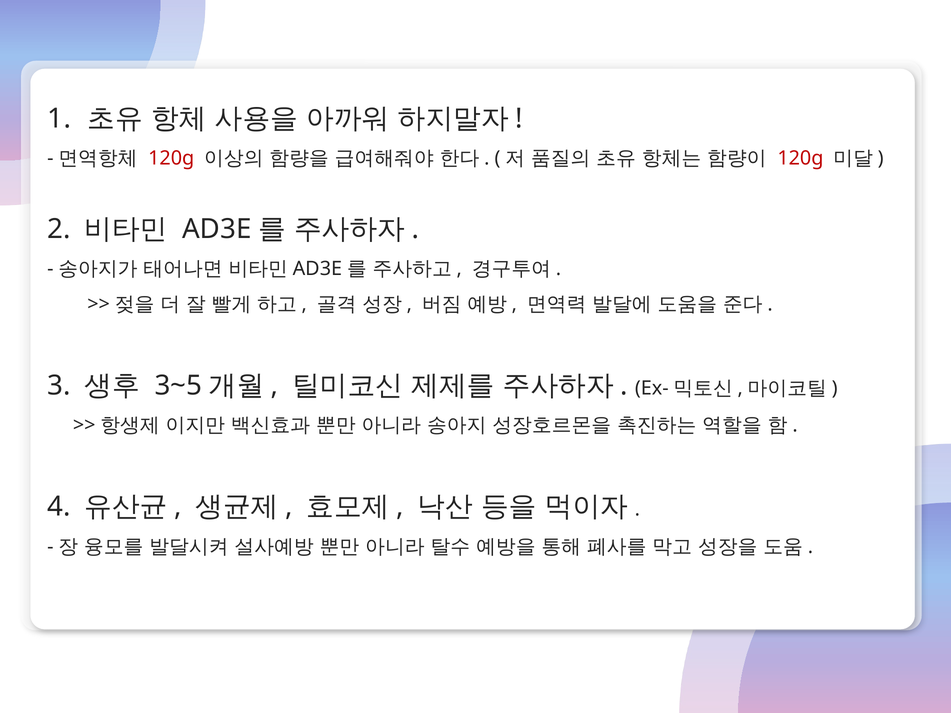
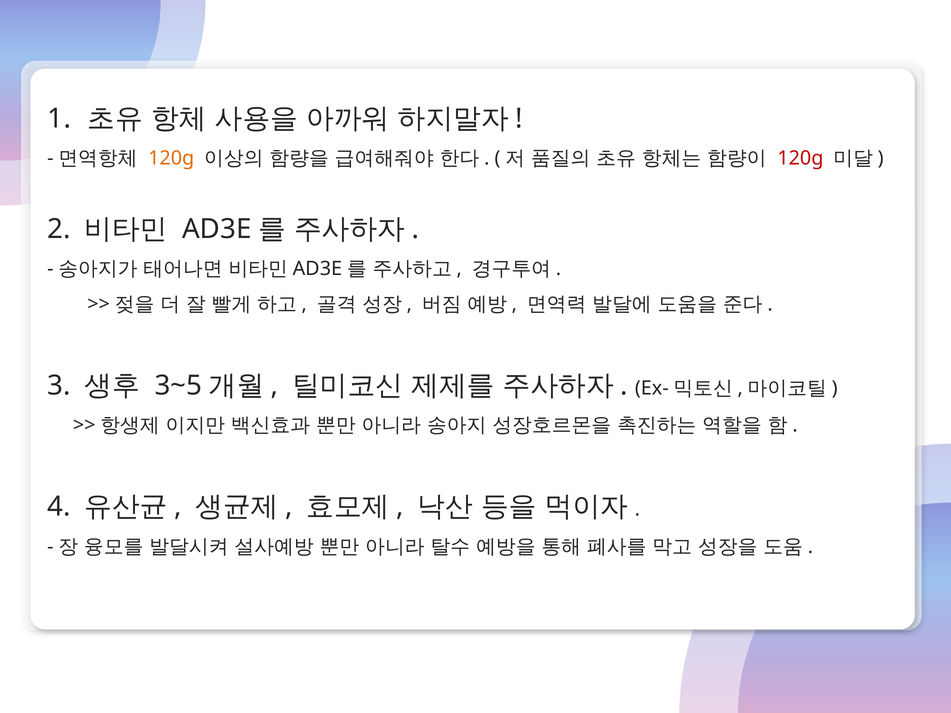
120g at (171, 158) colour: red -> orange
